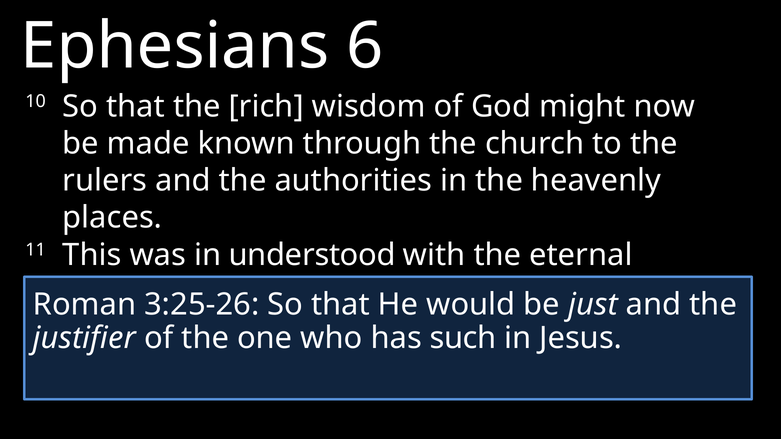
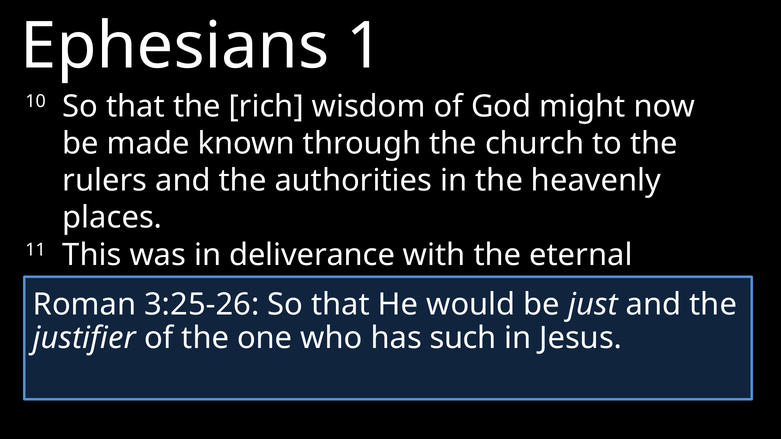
6: 6 -> 1
understood: understood -> deliverance
